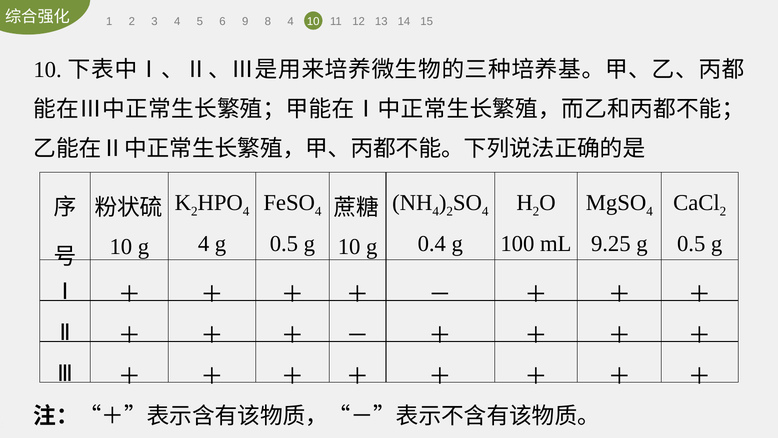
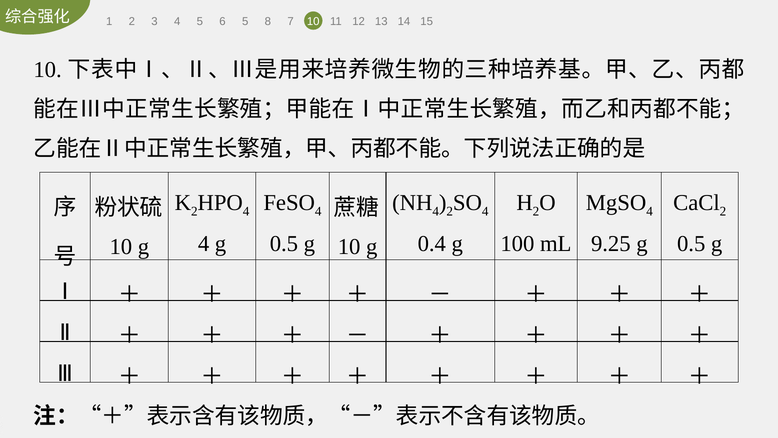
6 9: 9 -> 5
8 4: 4 -> 7
